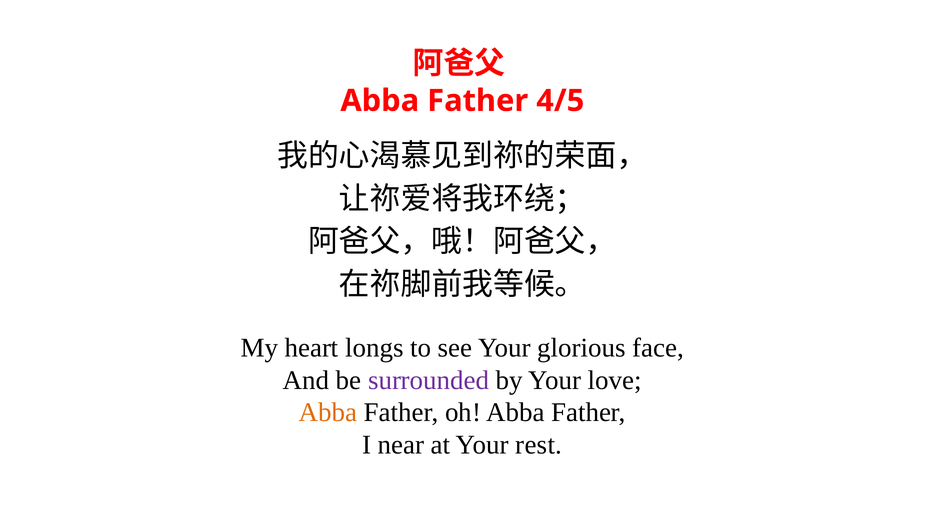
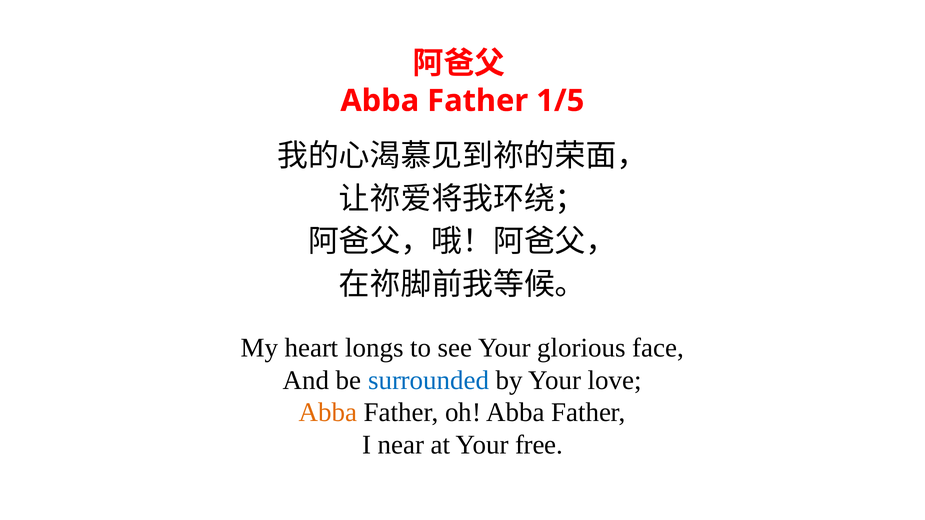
4/5: 4/5 -> 1/5
surrounded colour: purple -> blue
rest: rest -> free
